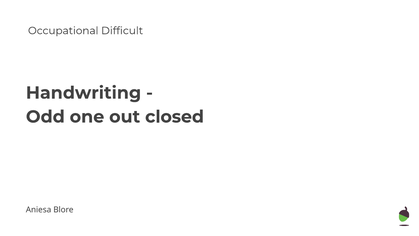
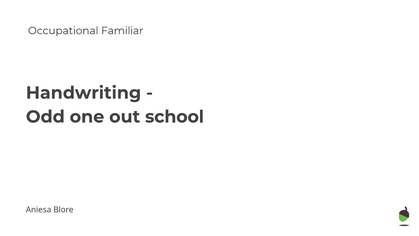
Difficult: Difficult -> Familiar
closed: closed -> school
